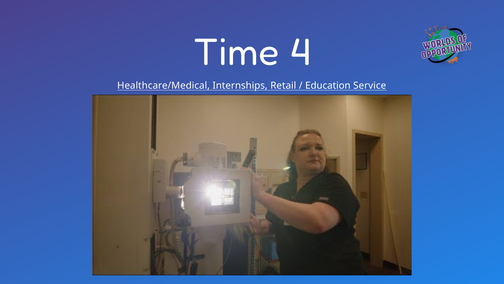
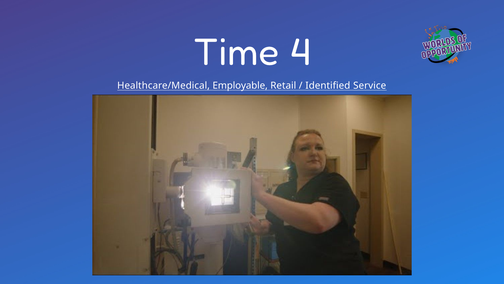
Internships: Internships -> Employable
Education: Education -> Identified
